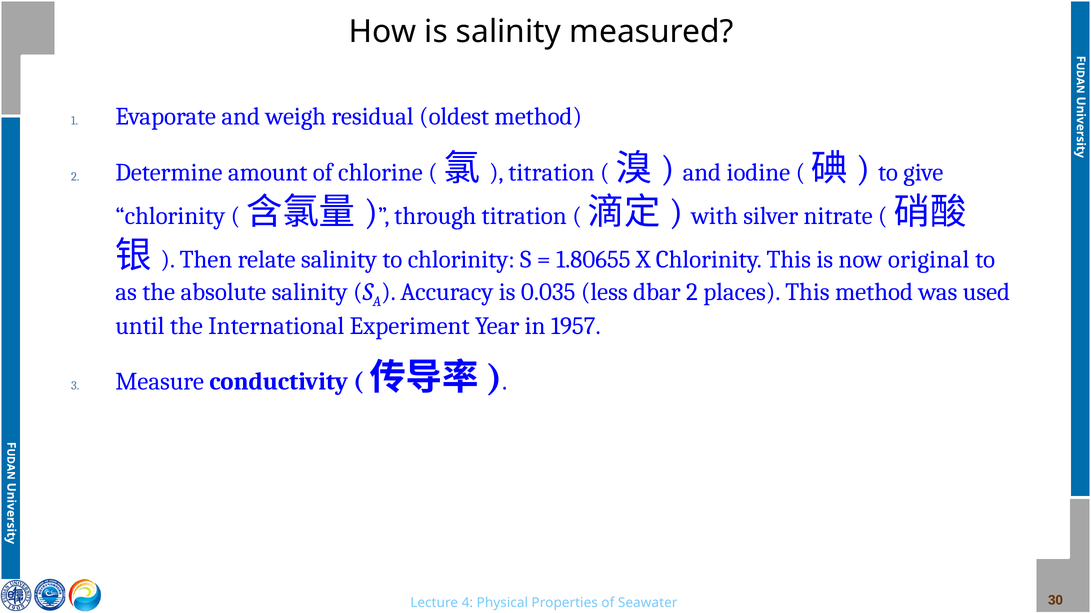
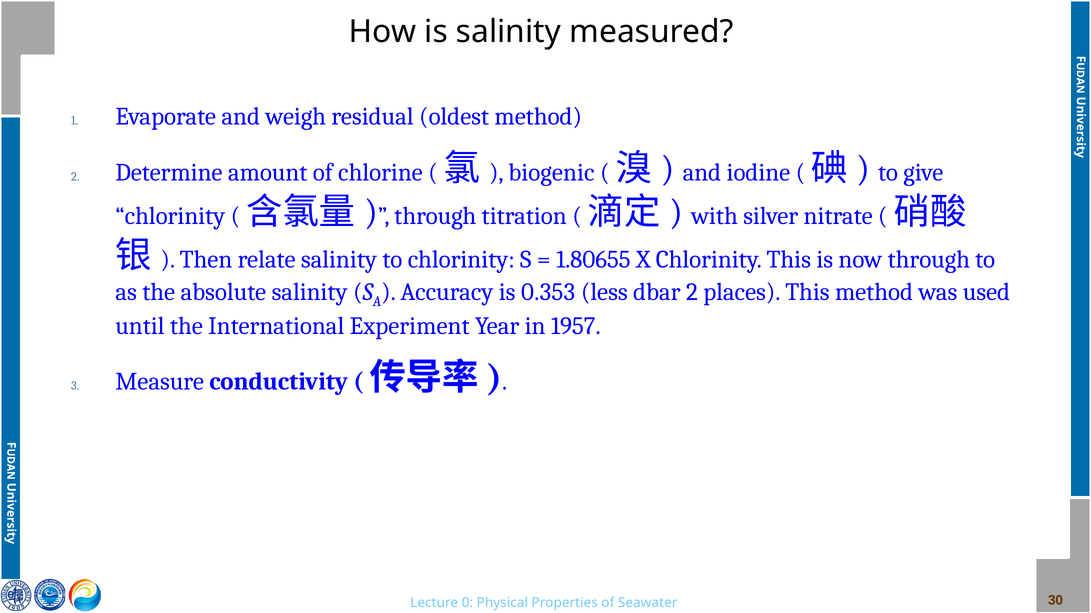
titration at (551, 173): titration -> biogenic
now original: original -> through
0.035: 0.035 -> 0.353
4: 4 -> 0
